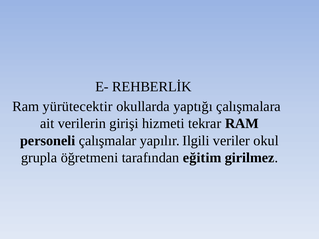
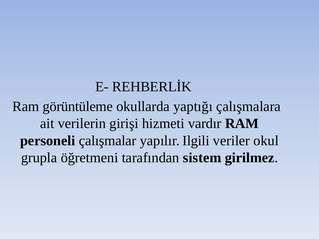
yürütecektir: yürütecektir -> görüntüleme
tekrar: tekrar -> vardır
eğitim: eğitim -> sistem
